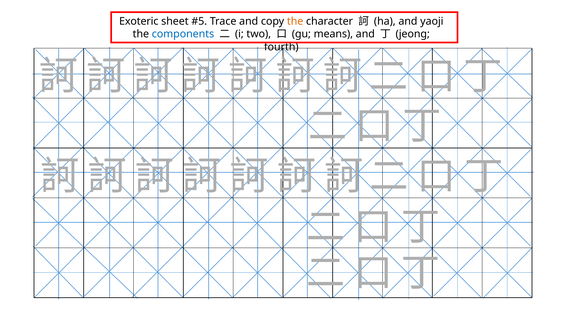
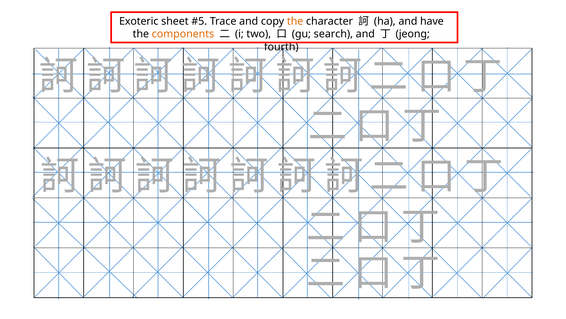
yaoji: yaoji -> have
components colour: blue -> orange
means: means -> search
